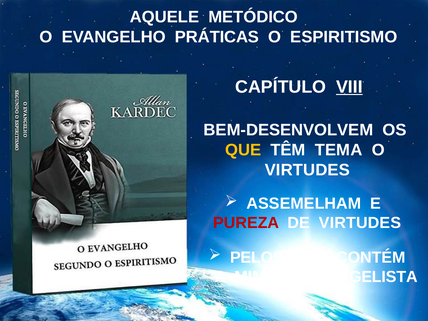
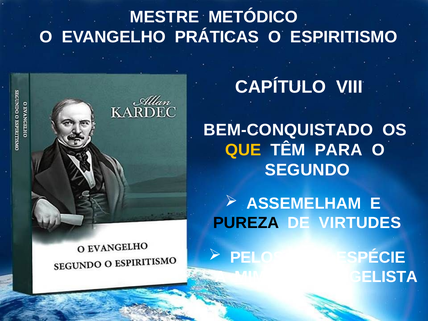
AQUELE: AQUELE -> MESTRE
VIII underline: present -> none
BEM-DESENVOLVEM: BEM-DESENVOLVEM -> BEM-CONQUISTADO
TEMA: TEMA -> PARA
VIRTUDES at (307, 170): VIRTUDES -> SEGUNDO
PUREZA colour: red -> black
CONTÉM: CONTÉM -> ESPÉCIE
